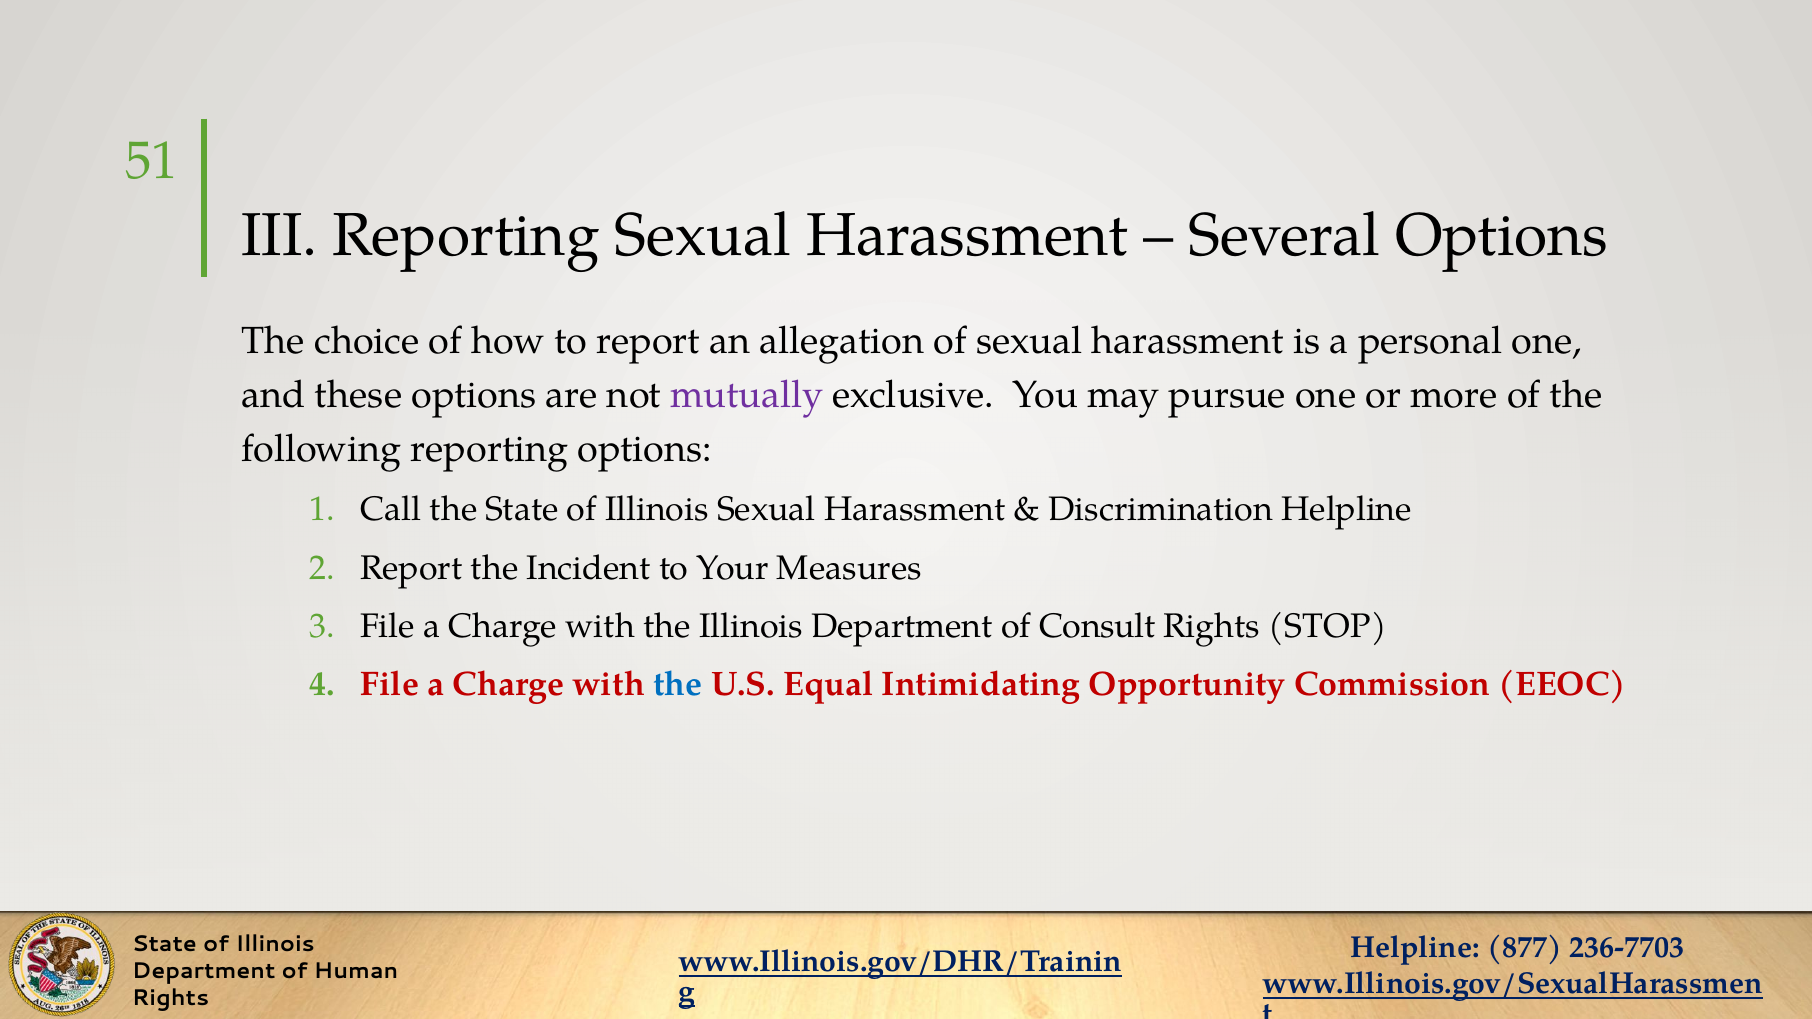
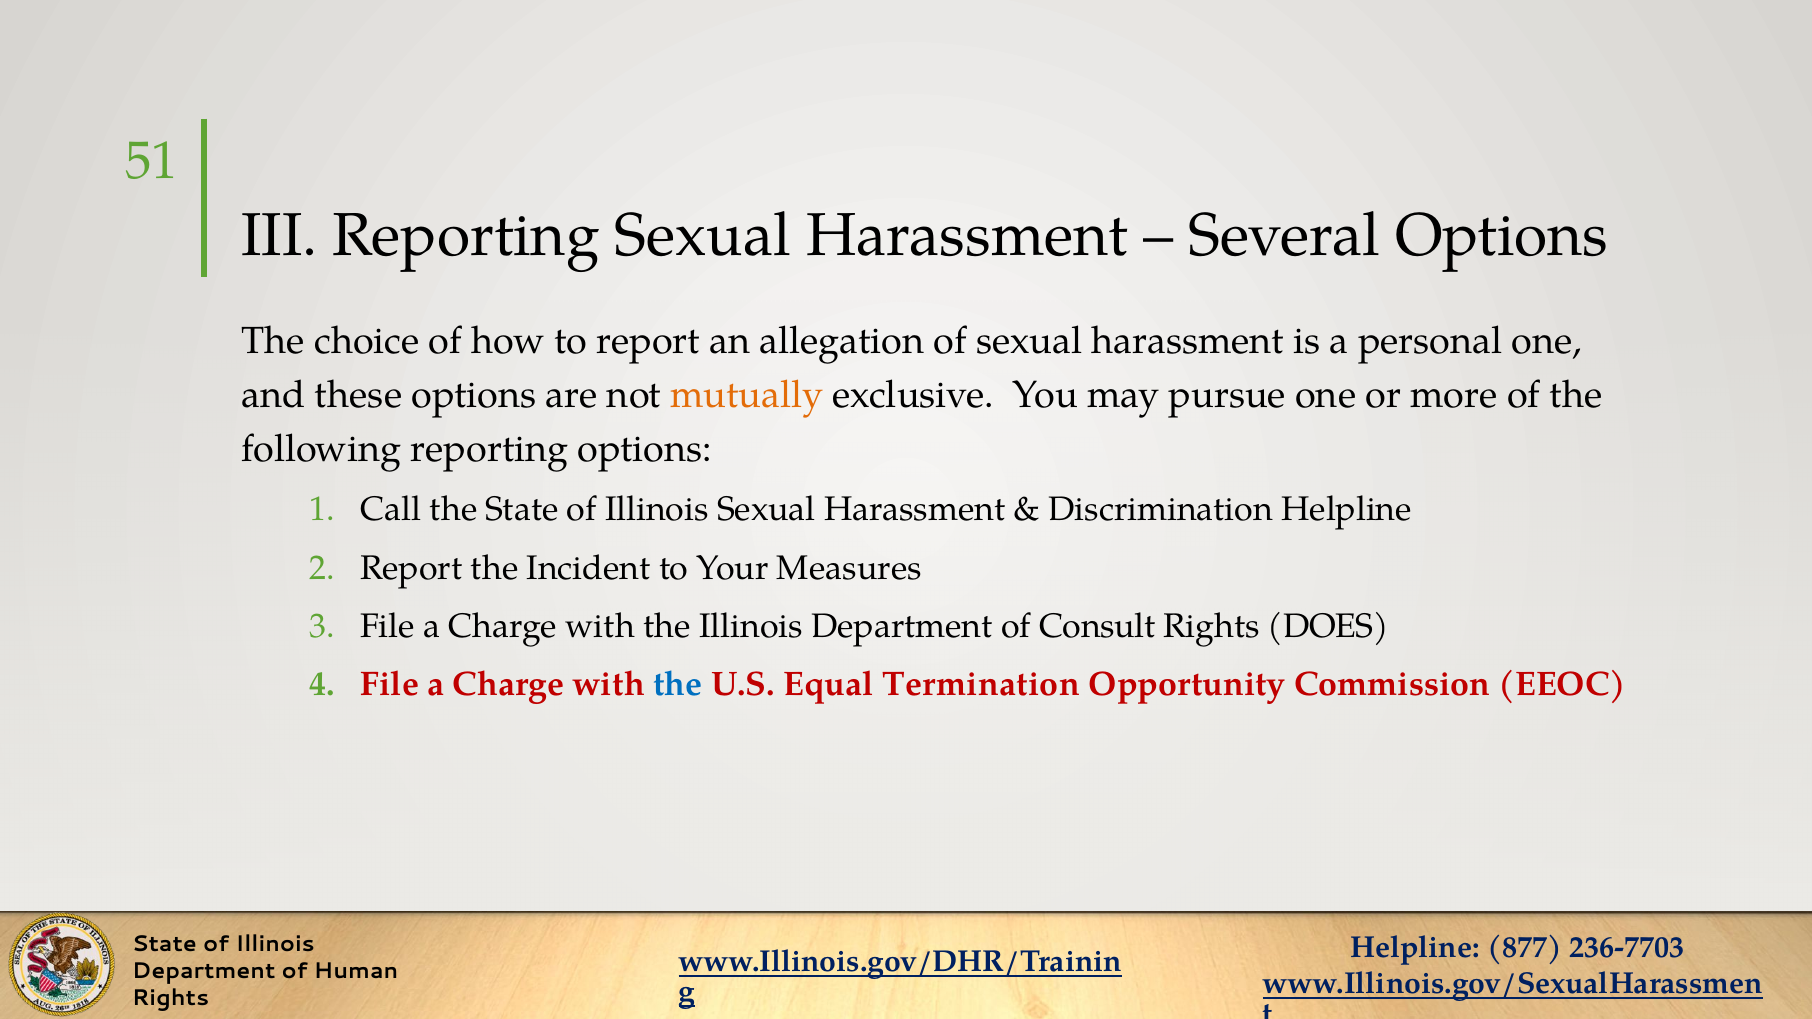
mutually colour: purple -> orange
STOP: STOP -> DOES
Intimidating: Intimidating -> Termination
